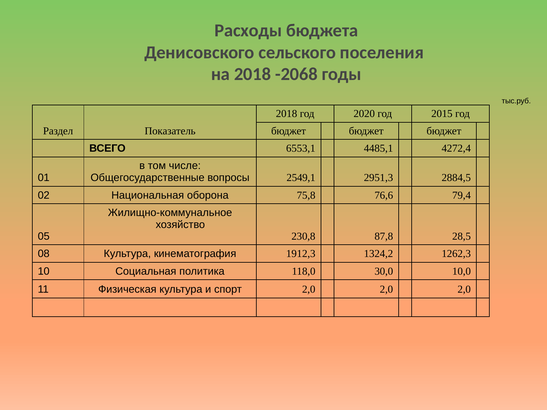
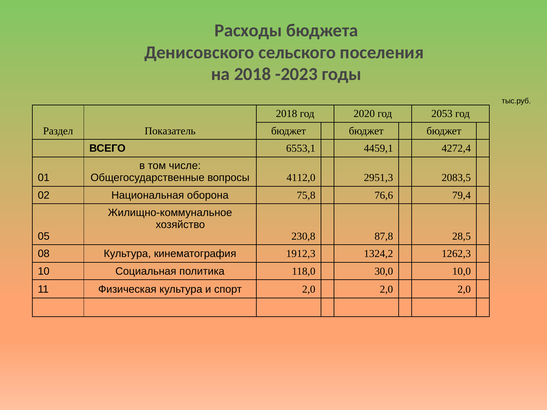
-2068: -2068 -> -2023
2015: 2015 -> 2053
4485,1: 4485,1 -> 4459,1
2549,1: 2549,1 -> 4112,0
2884,5: 2884,5 -> 2083,5
